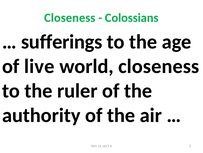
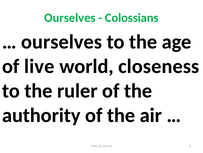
Closeness at (70, 18): Closeness -> Ourselves
sufferings at (62, 42): sufferings -> ourselves
